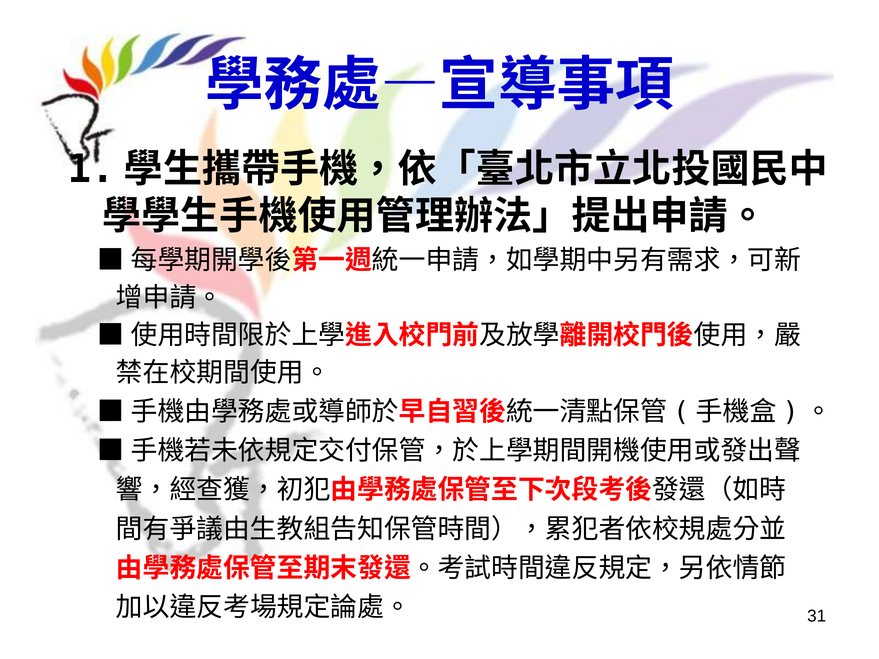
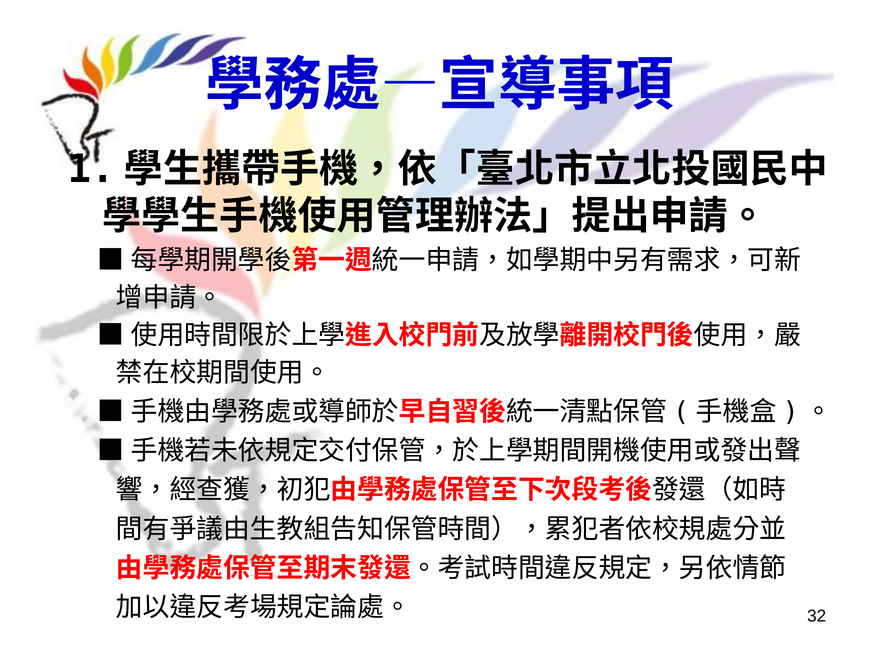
31: 31 -> 32
